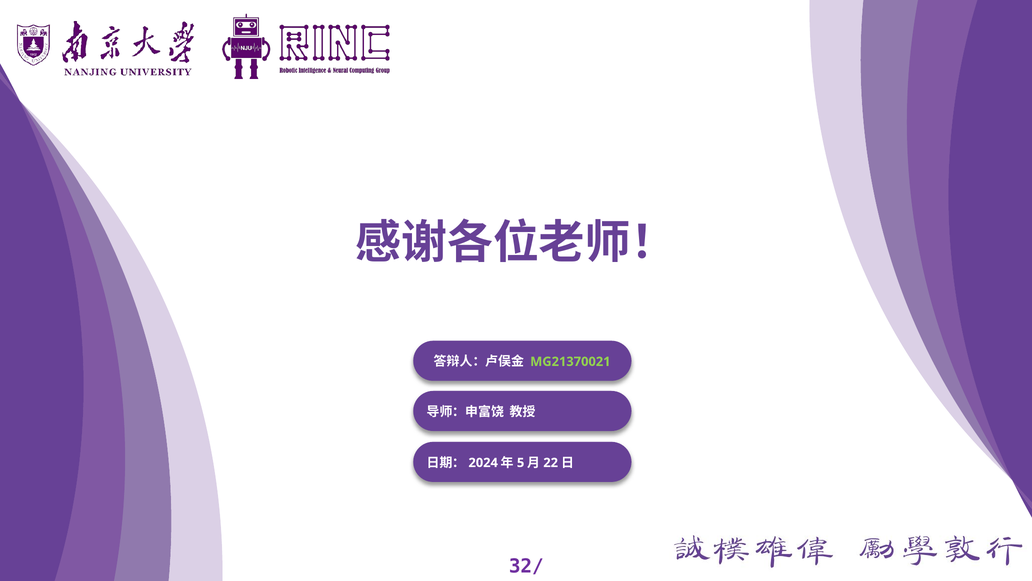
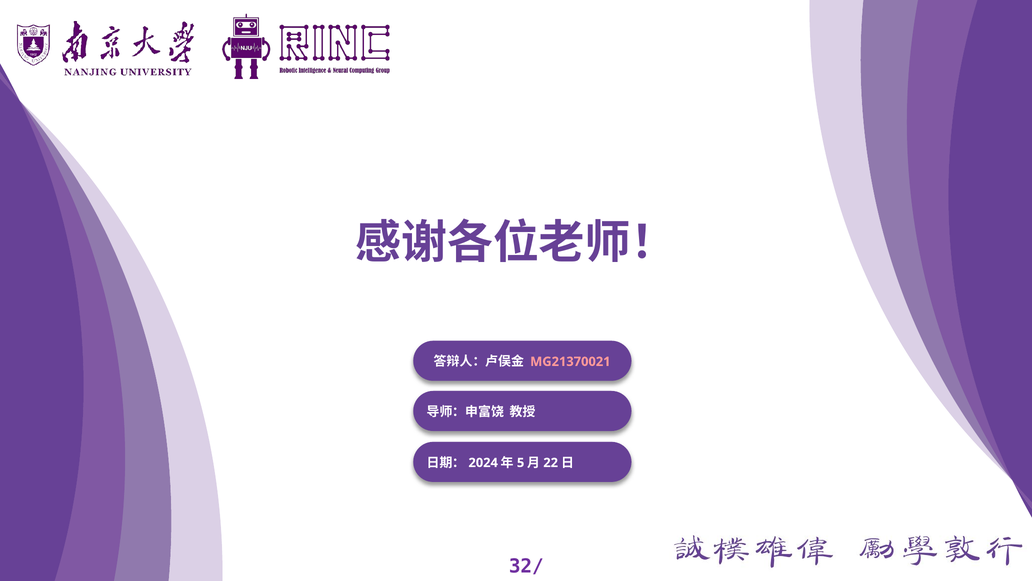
MG21370021 colour: light green -> pink
